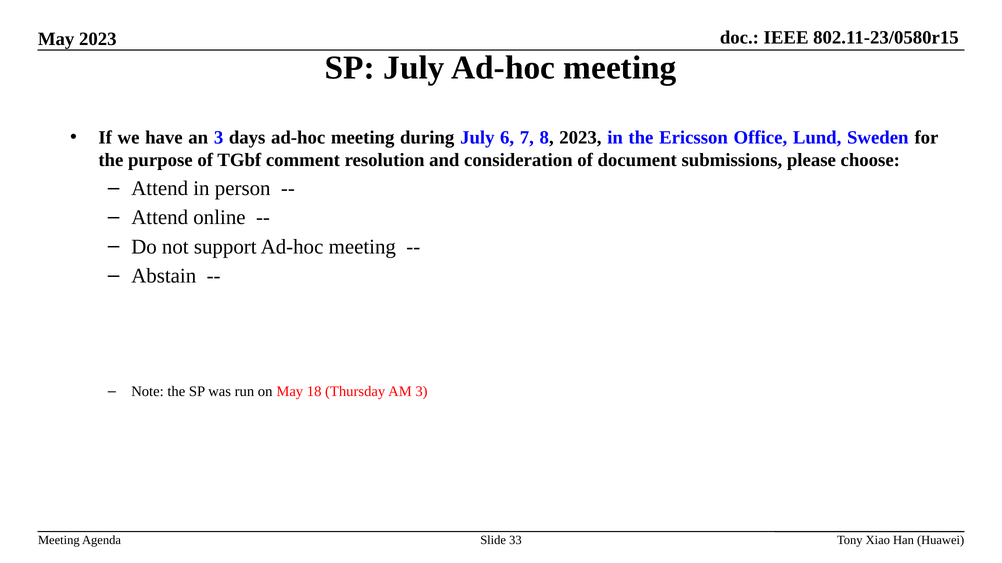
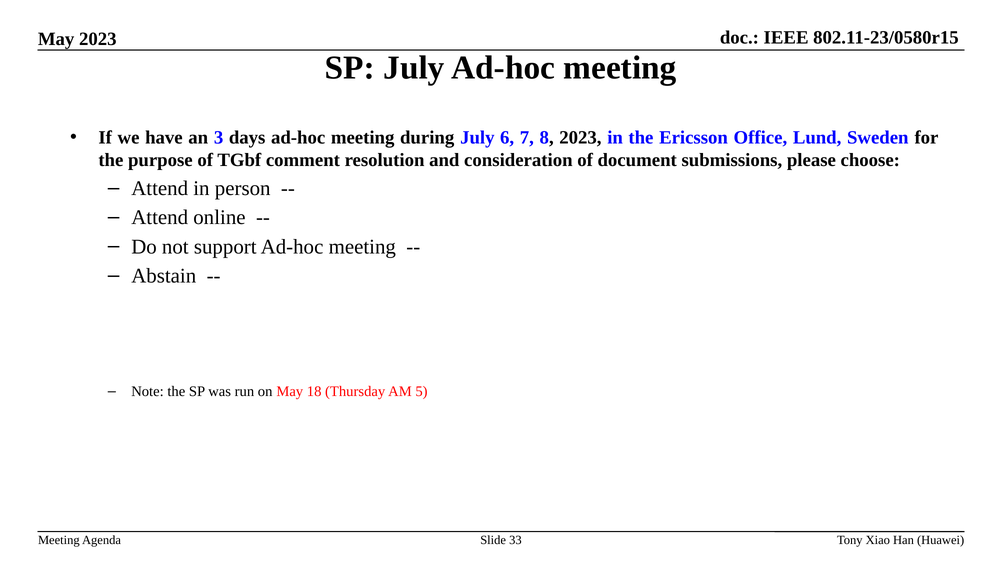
AM 3: 3 -> 5
